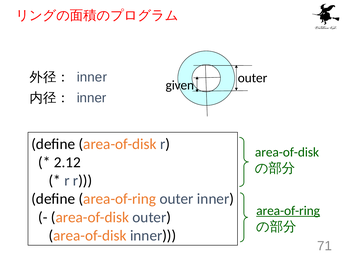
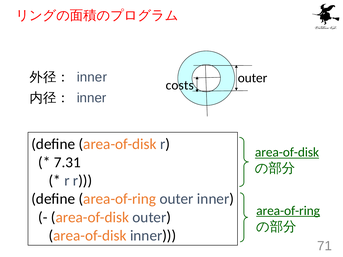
given: given -> costs
area-of-disk at (287, 152) underline: none -> present
2.12: 2.12 -> 7.31
